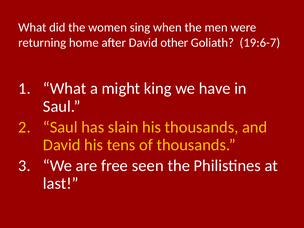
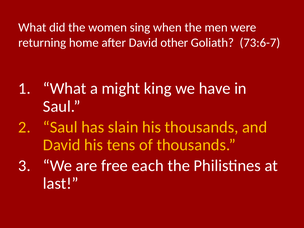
19:6-7: 19:6-7 -> 73:6-7
seen: seen -> each
